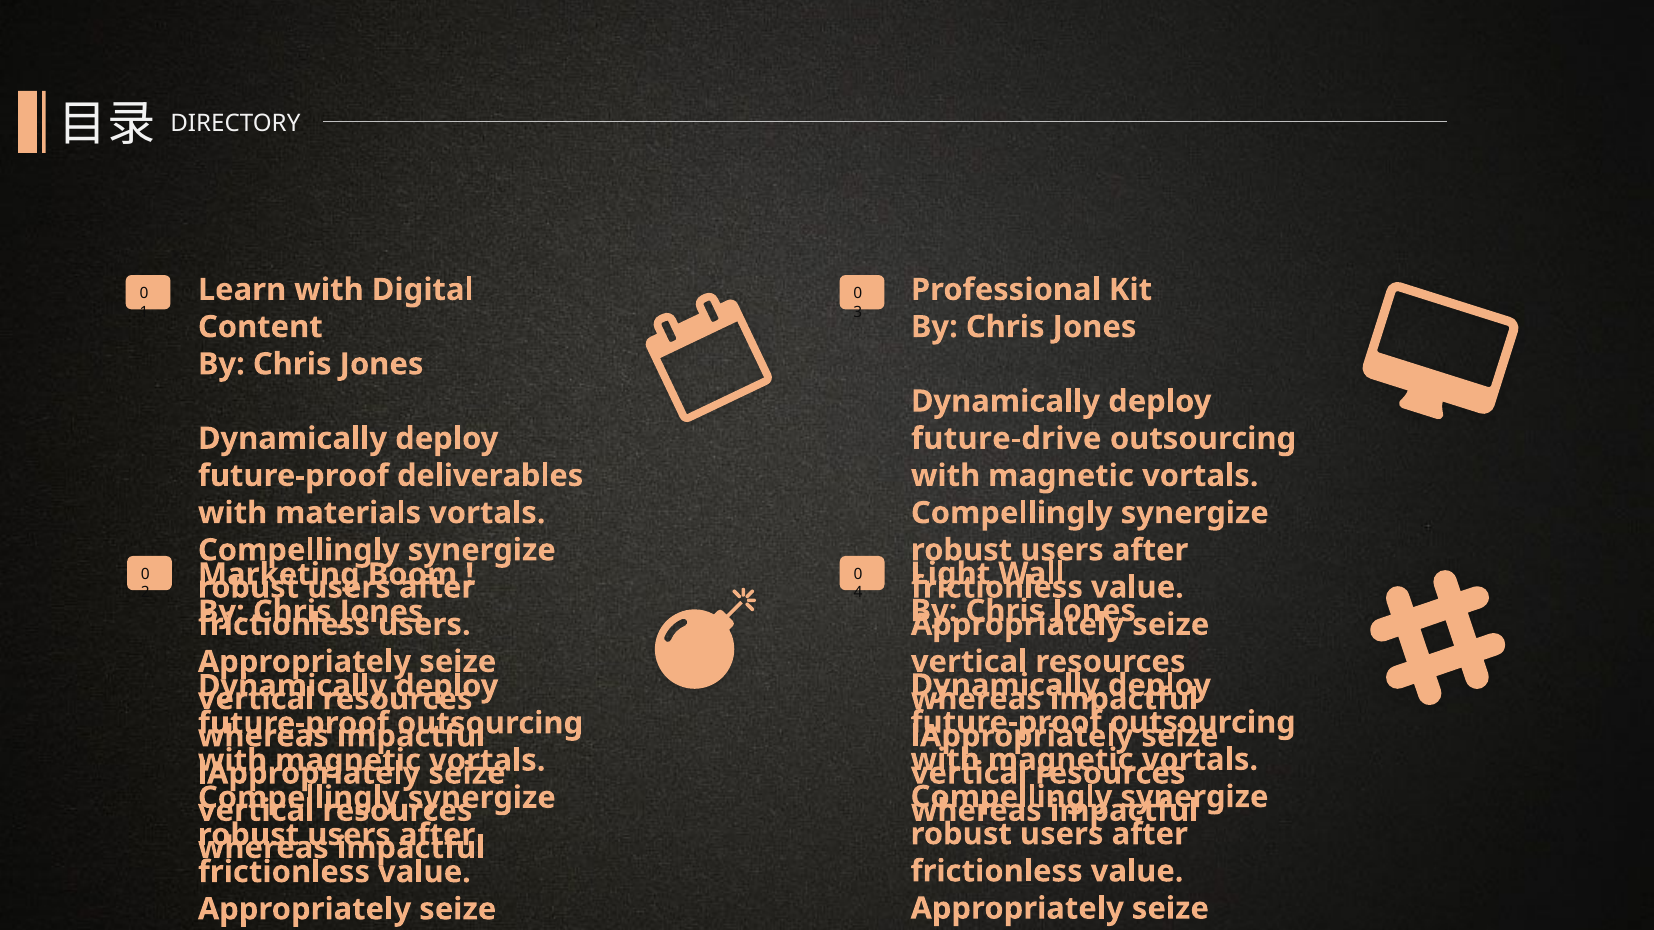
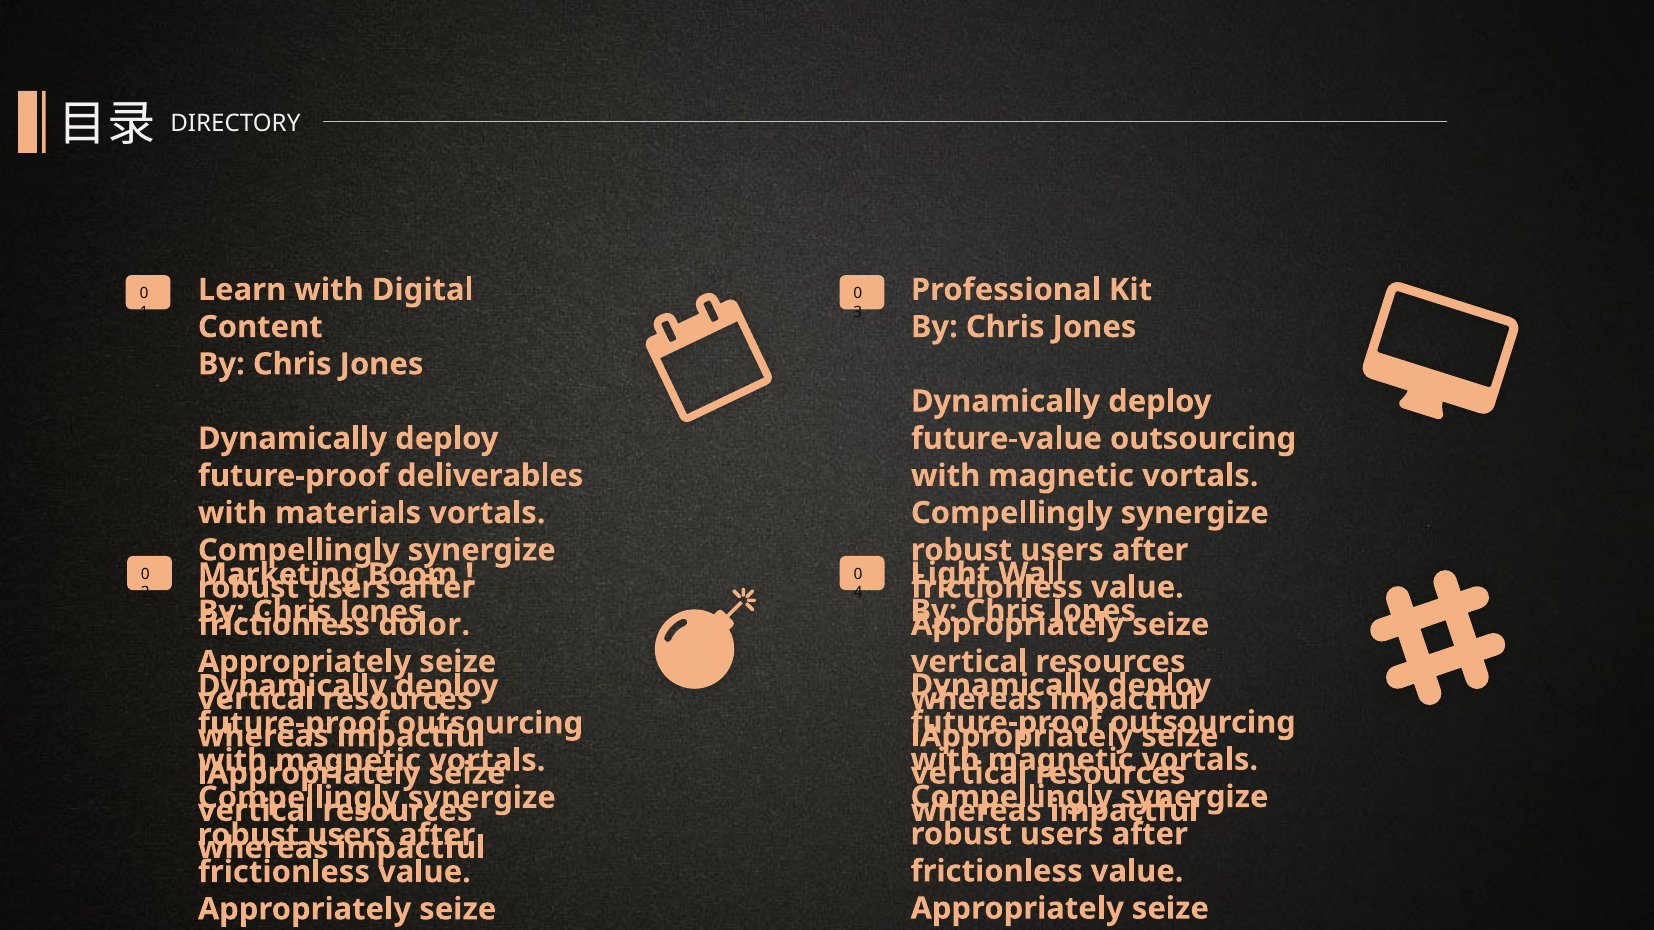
future-drive: future-drive -> future-value
users at (424, 625): users -> dolor
